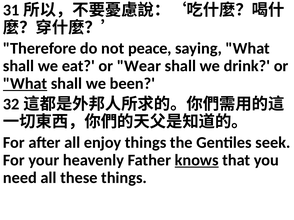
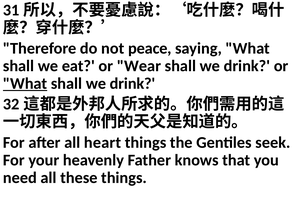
been at (132, 84): been -> drink
enjoy: enjoy -> heart
knows underline: present -> none
